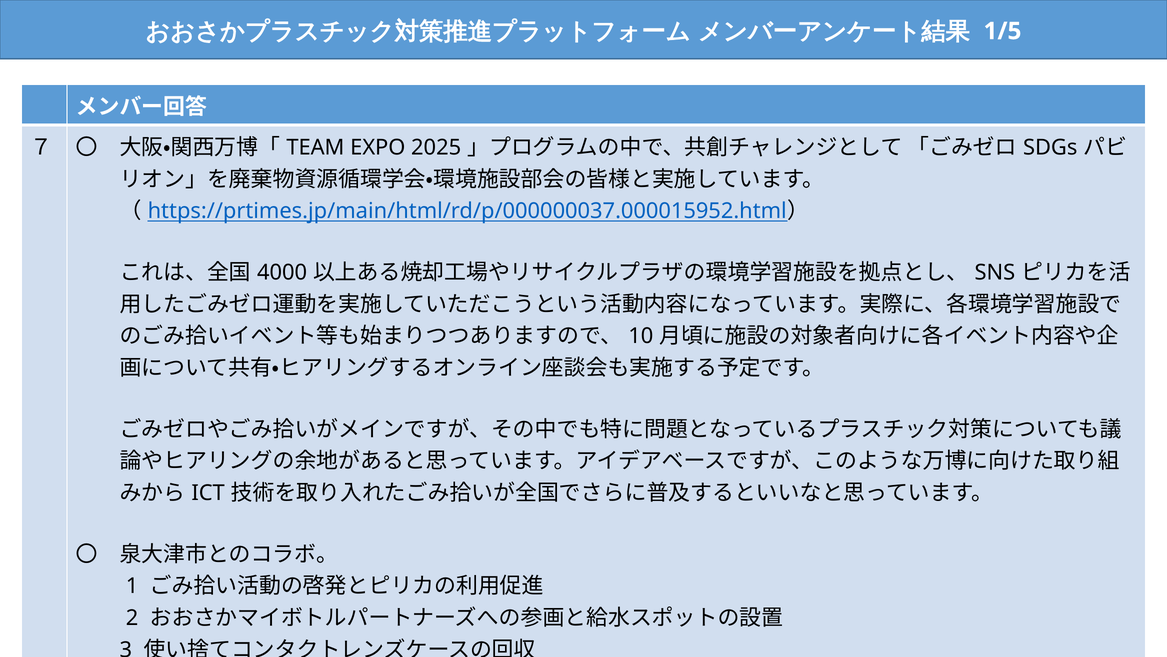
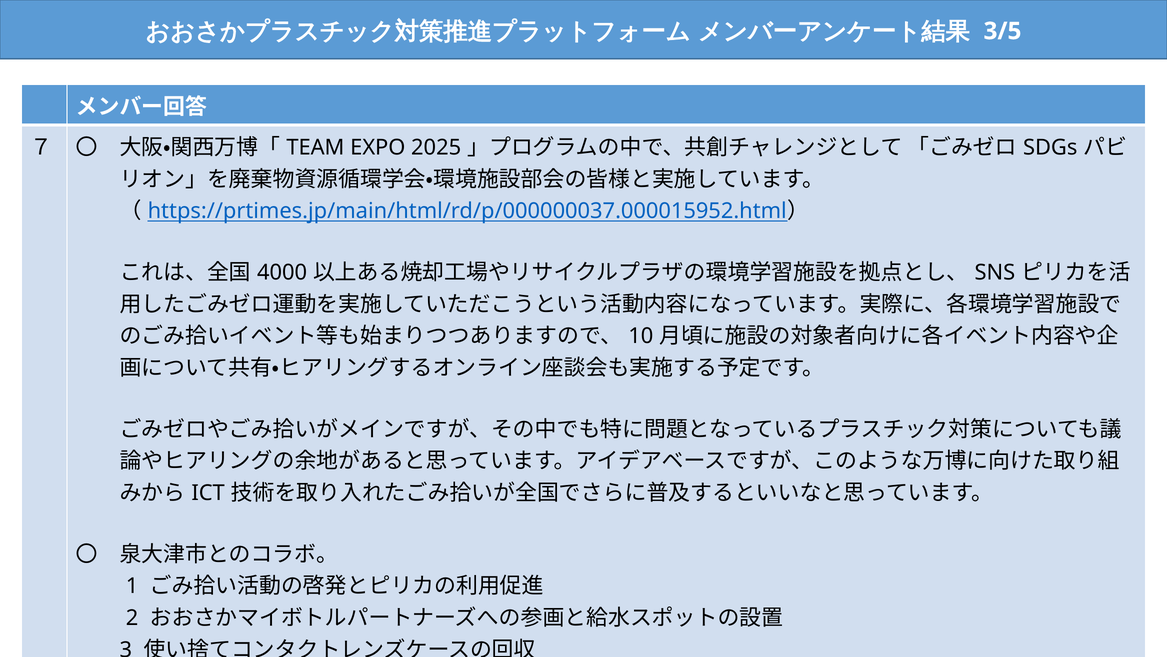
1/5: 1/5 -> 3/5
